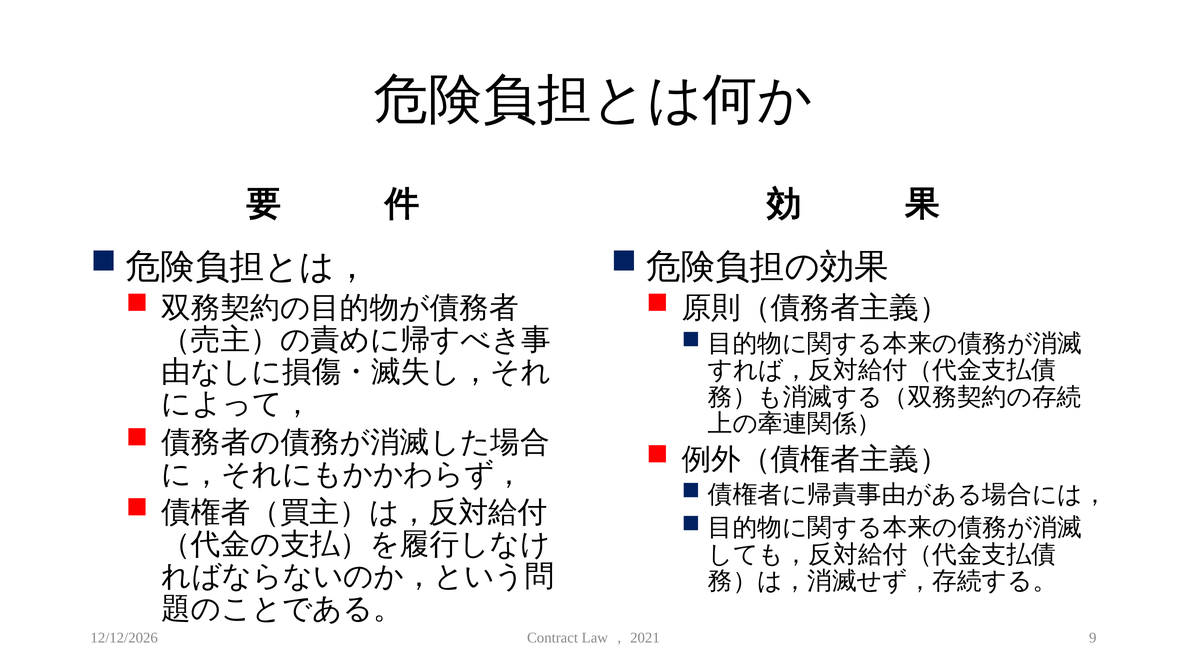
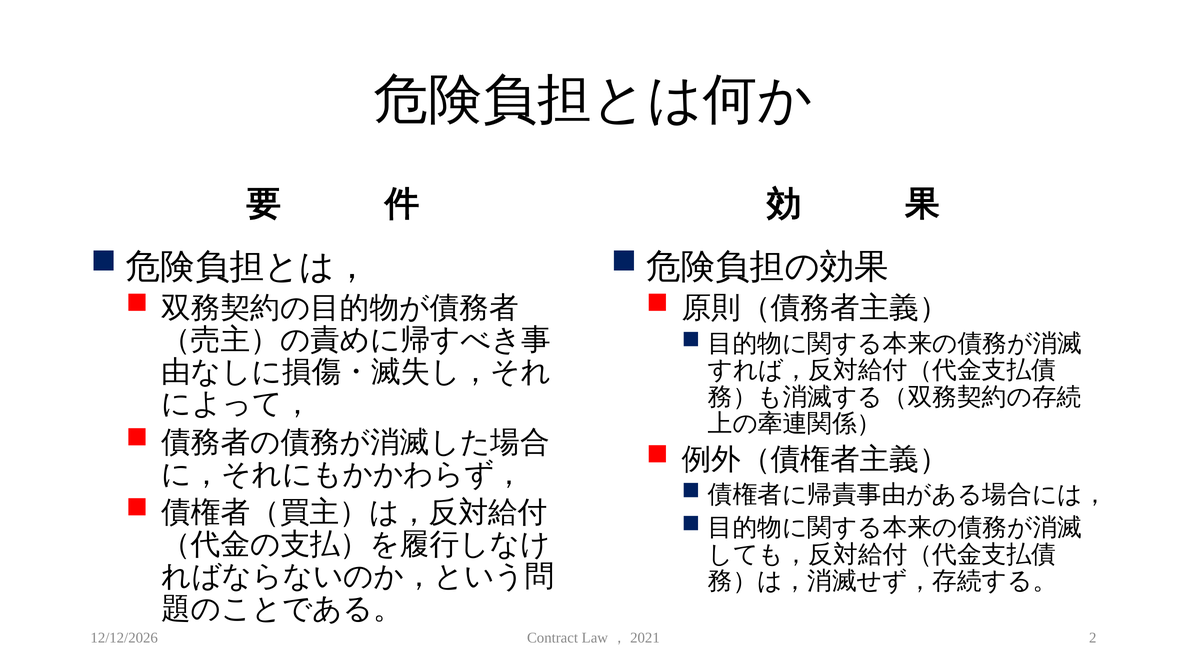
9: 9 -> 2
